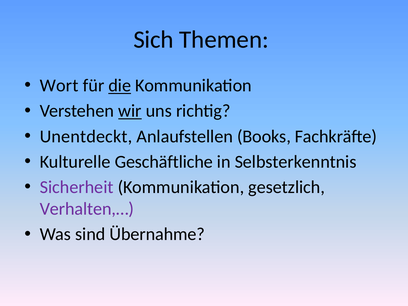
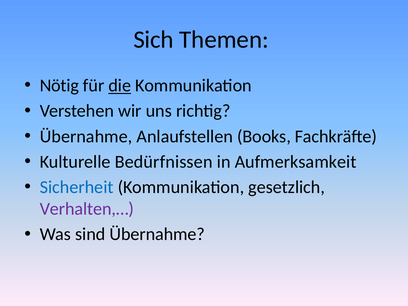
Wort: Wort -> Nötig
wir underline: present -> none
Unentdeckt at (86, 136): Unentdeckt -> Übernahme
Geschäftliche: Geschäftliche -> Bedürfnissen
Selbsterkenntnis: Selbsterkenntnis -> Aufmerksamkeit
Sicherheit colour: purple -> blue
